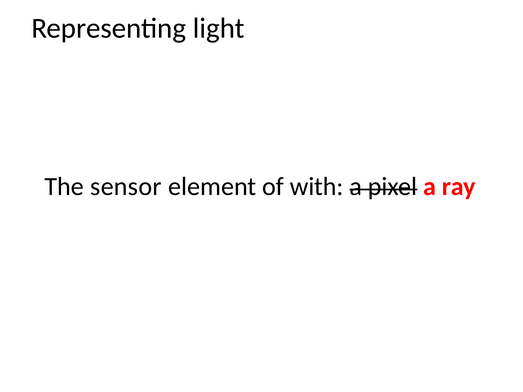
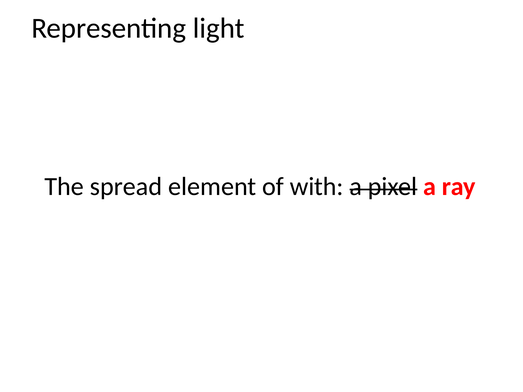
sensor: sensor -> spread
